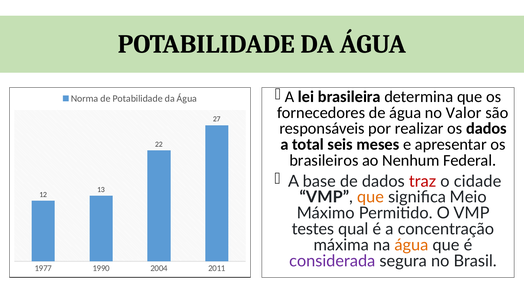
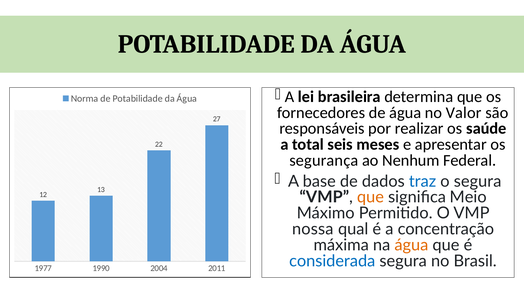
os dados: dados -> saúde
brasileiros: brasileiros -> segurança
traz colour: red -> blue
o cidade: cidade -> segura
testes: testes -> nossa
considerada colour: purple -> blue
